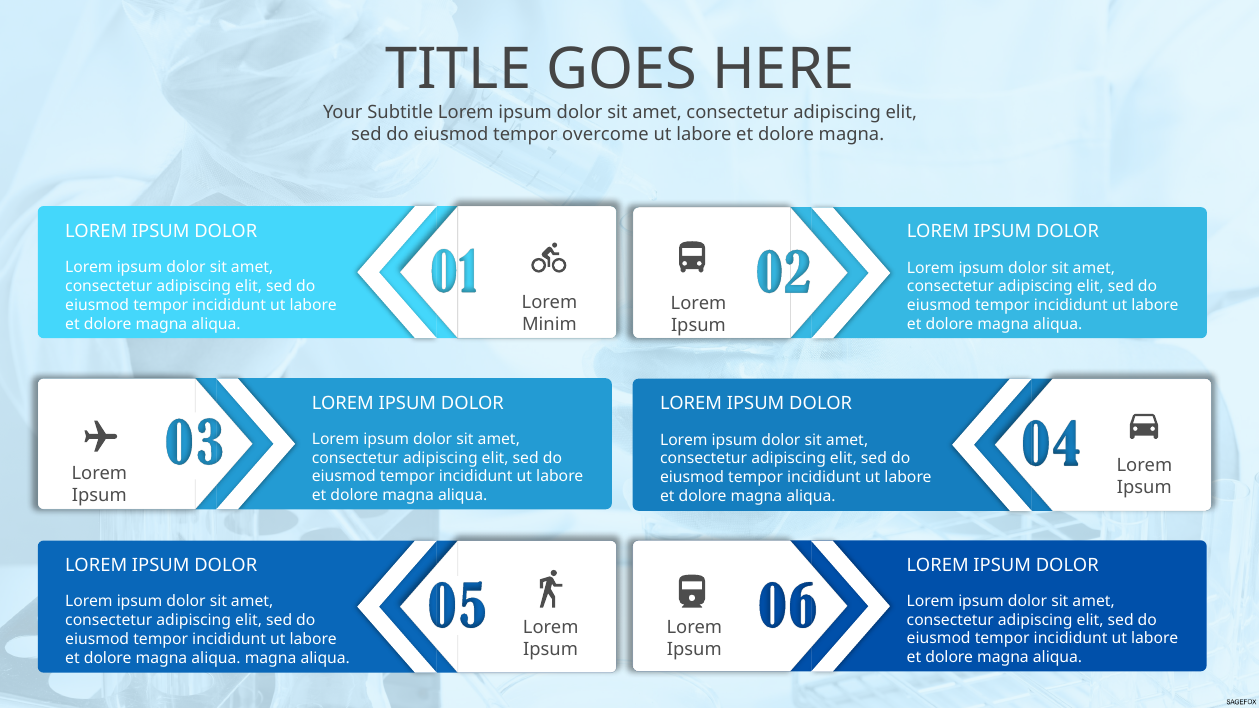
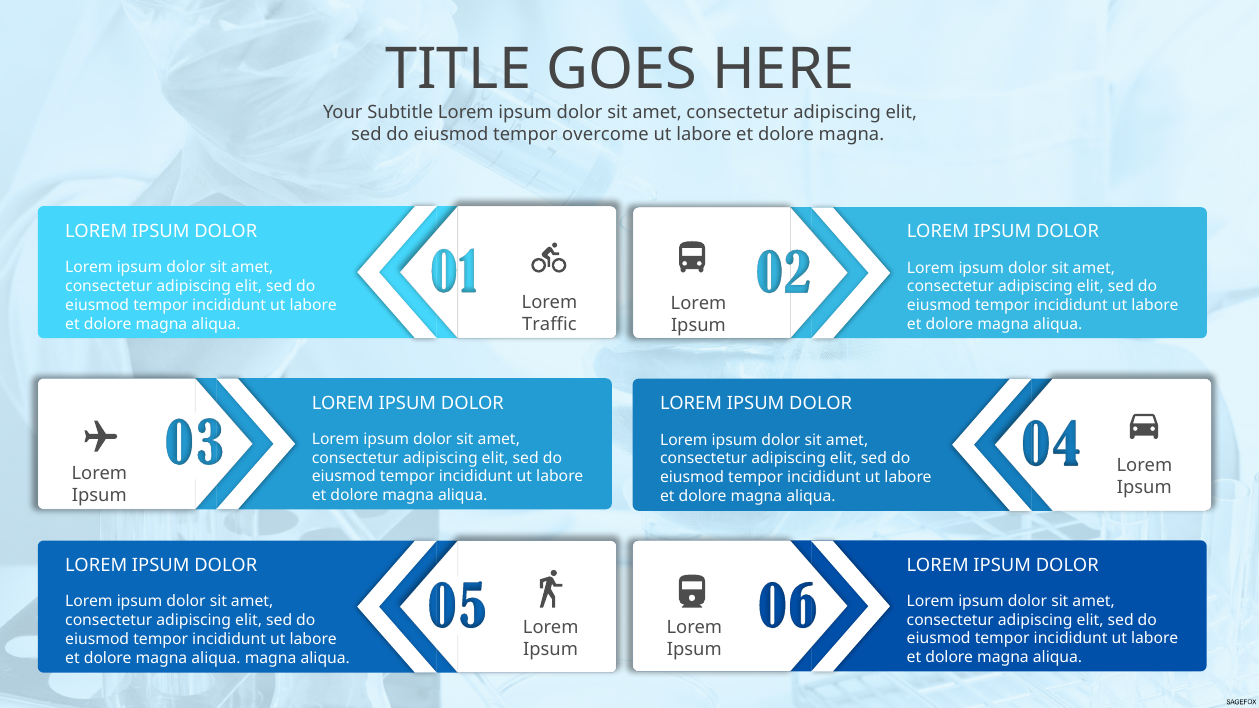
Minim: Minim -> Traffic
